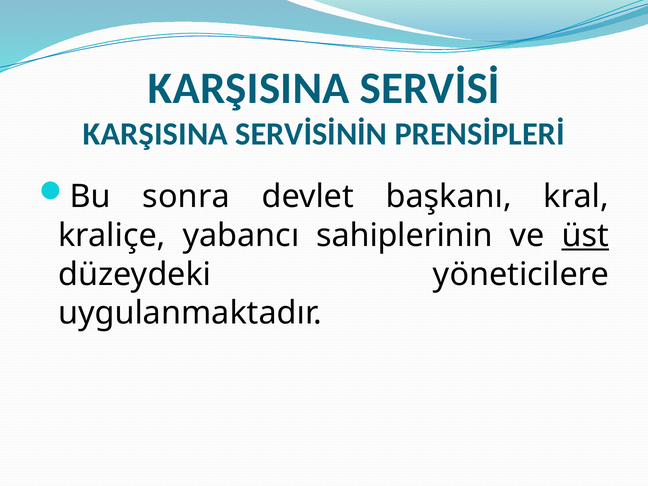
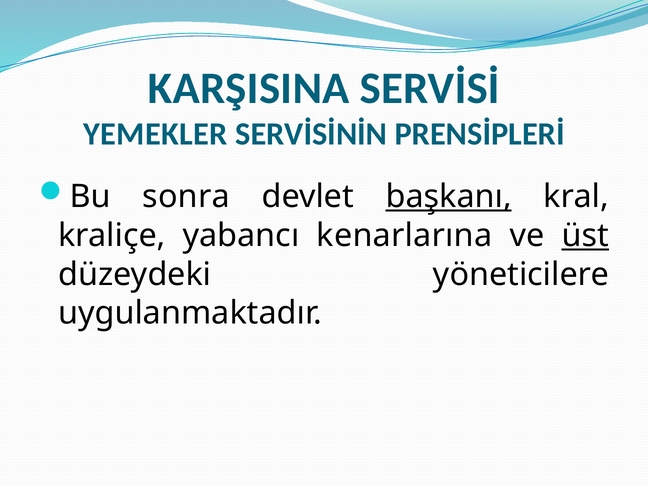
KARŞISINA at (155, 134): KARŞISINA -> YEMEKLER
başkanı underline: none -> present
sahiplerinin: sahiplerinin -> kenarlarına
